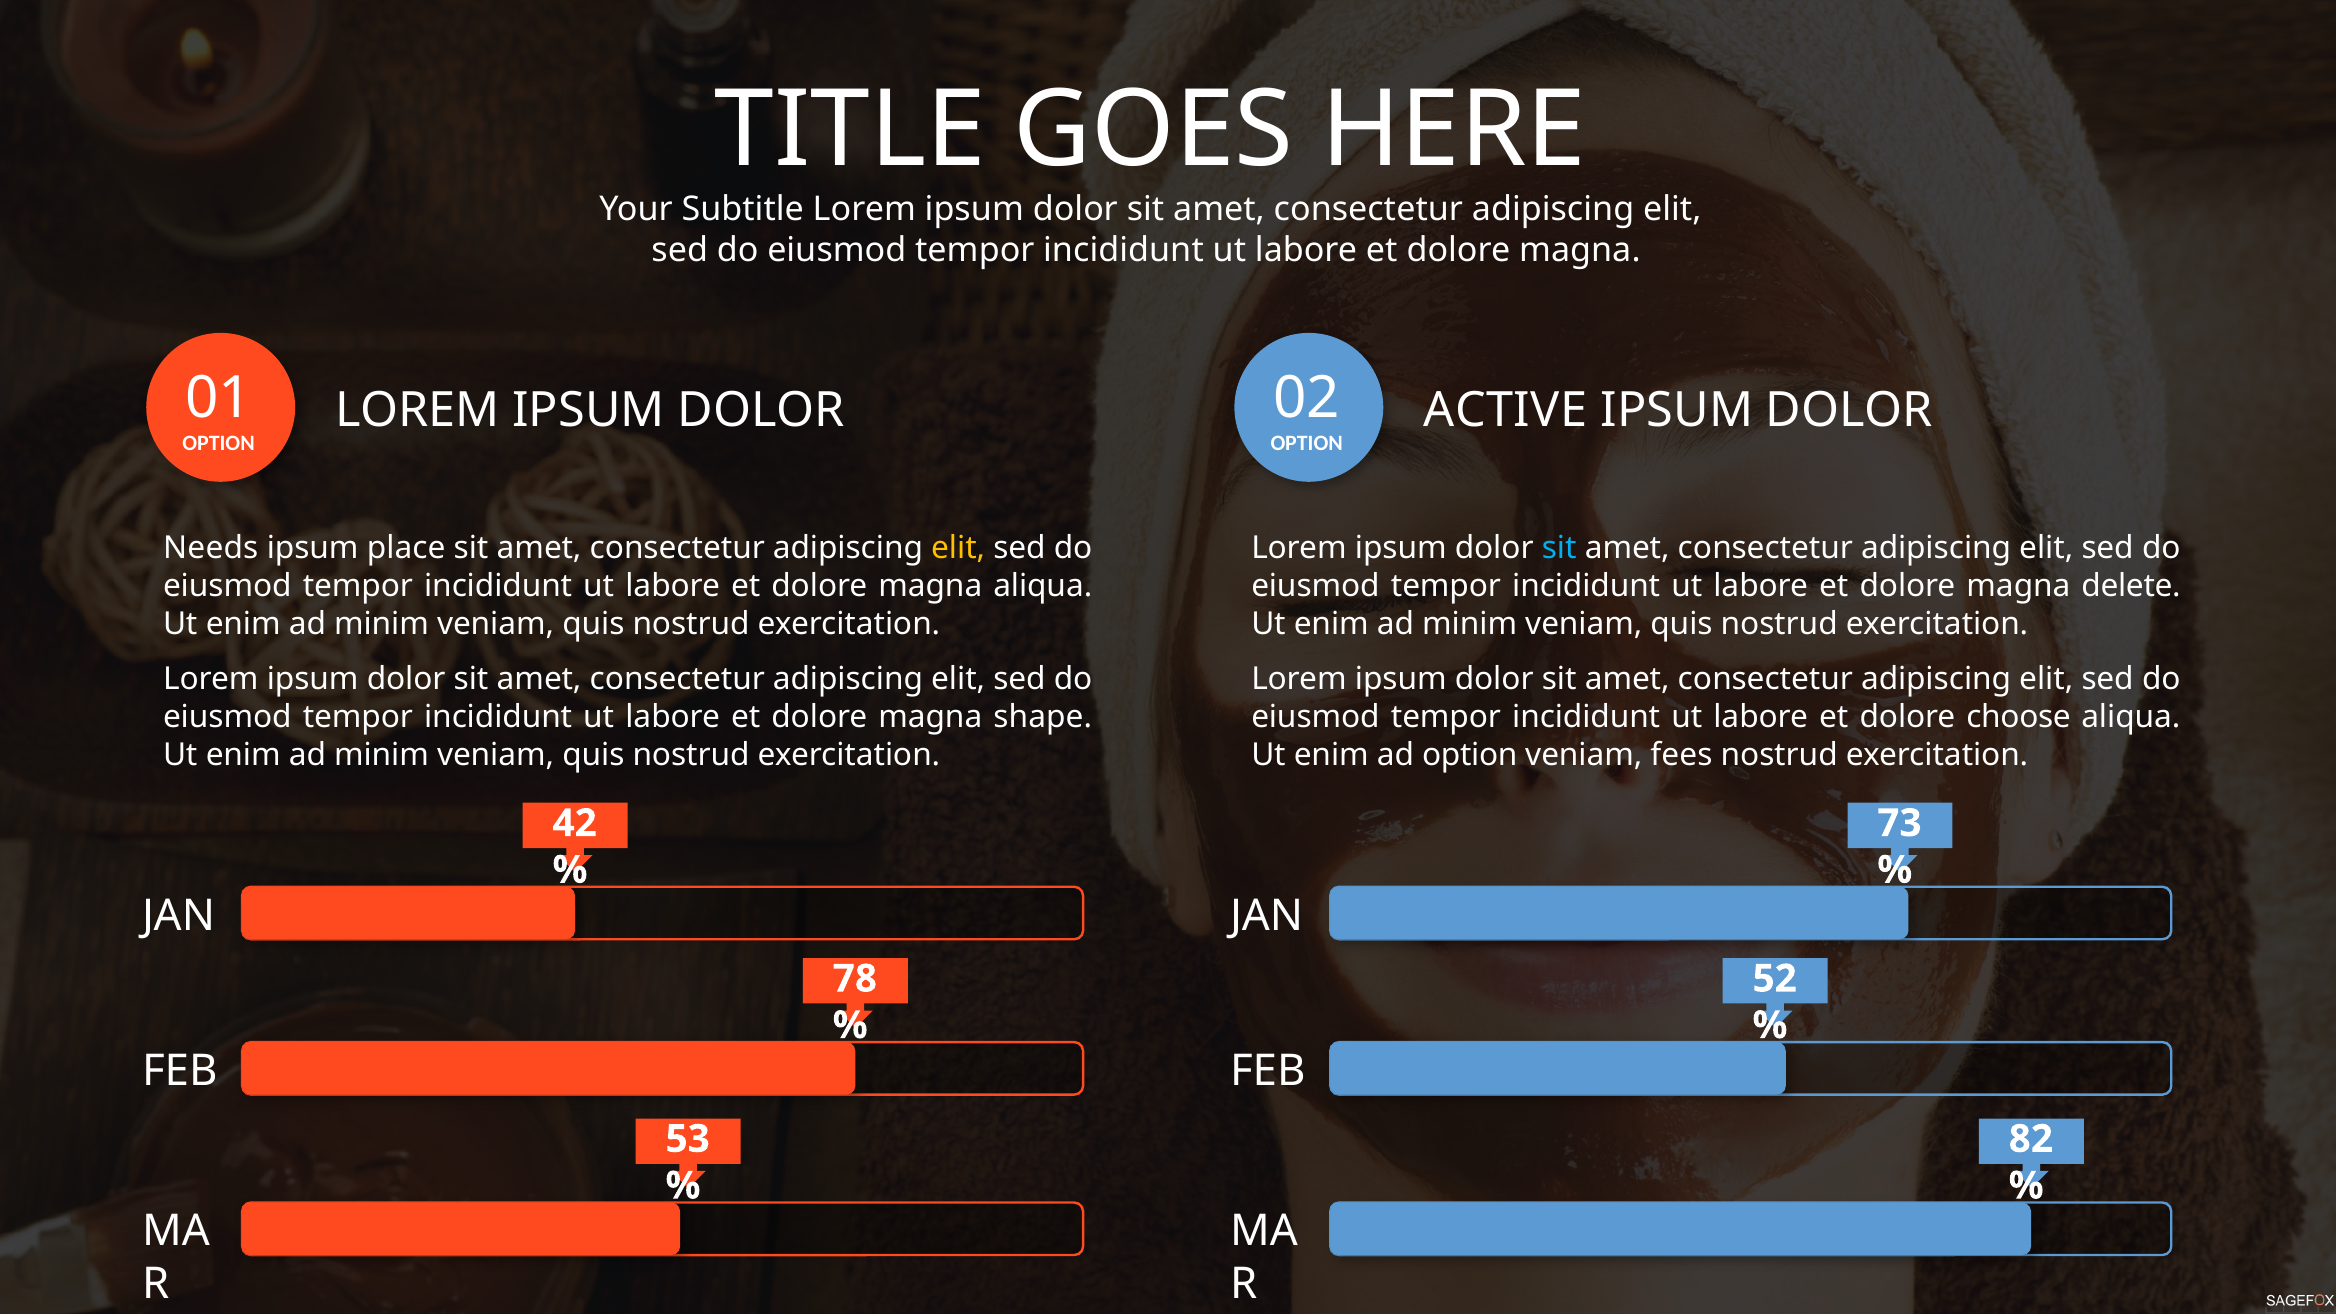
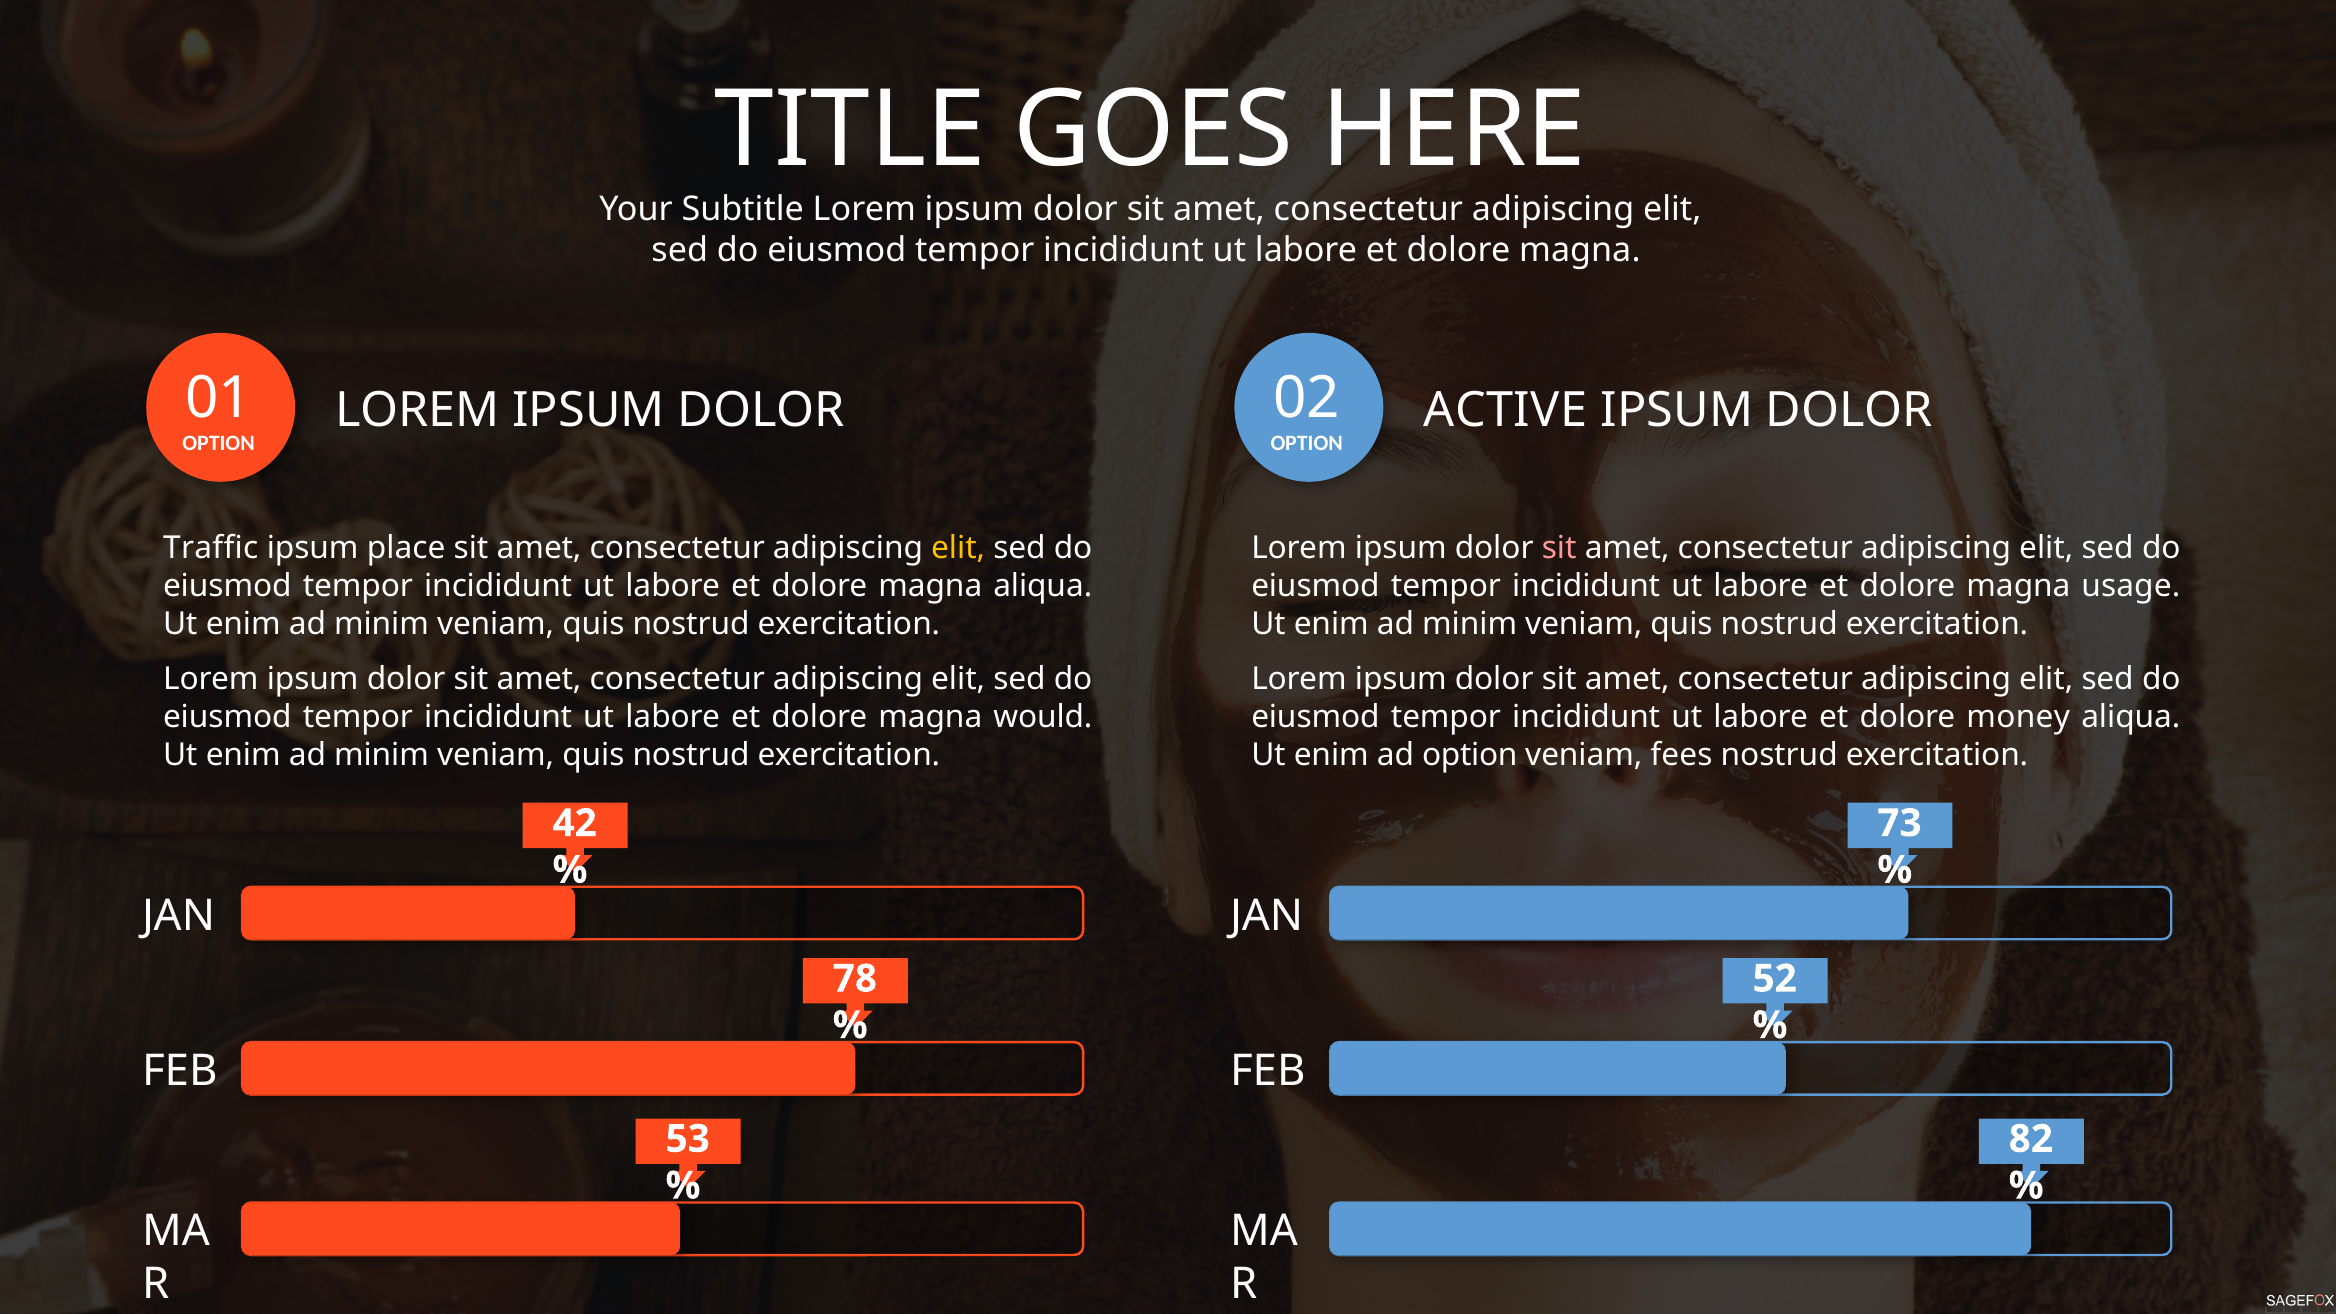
Needs: Needs -> Traffic
sit at (1559, 548) colour: light blue -> pink
delete: delete -> usage
shape: shape -> would
choose: choose -> money
